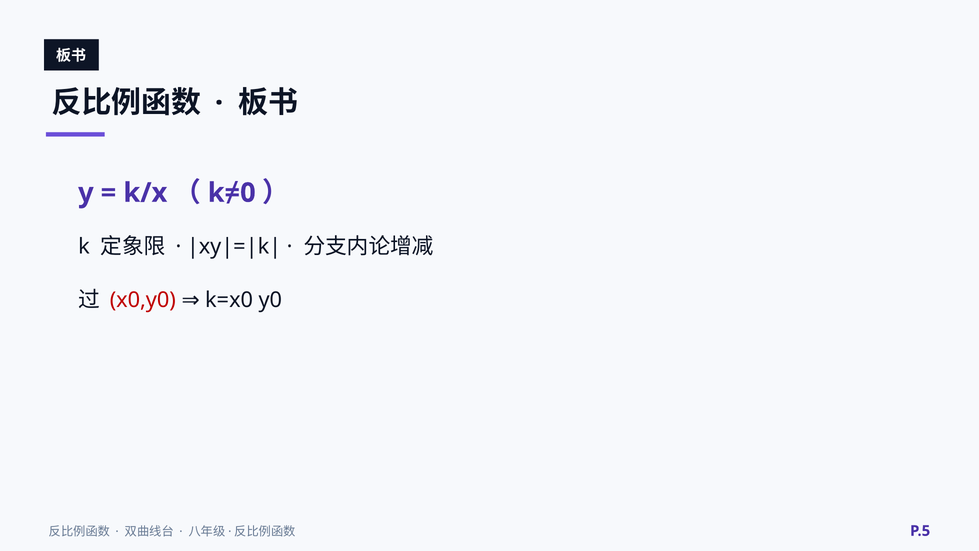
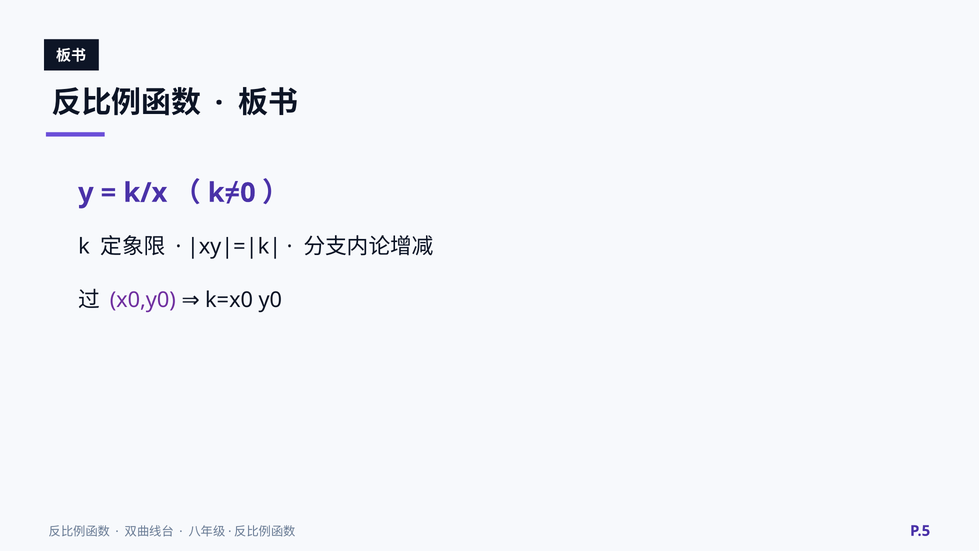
x0,y0 colour: red -> purple
